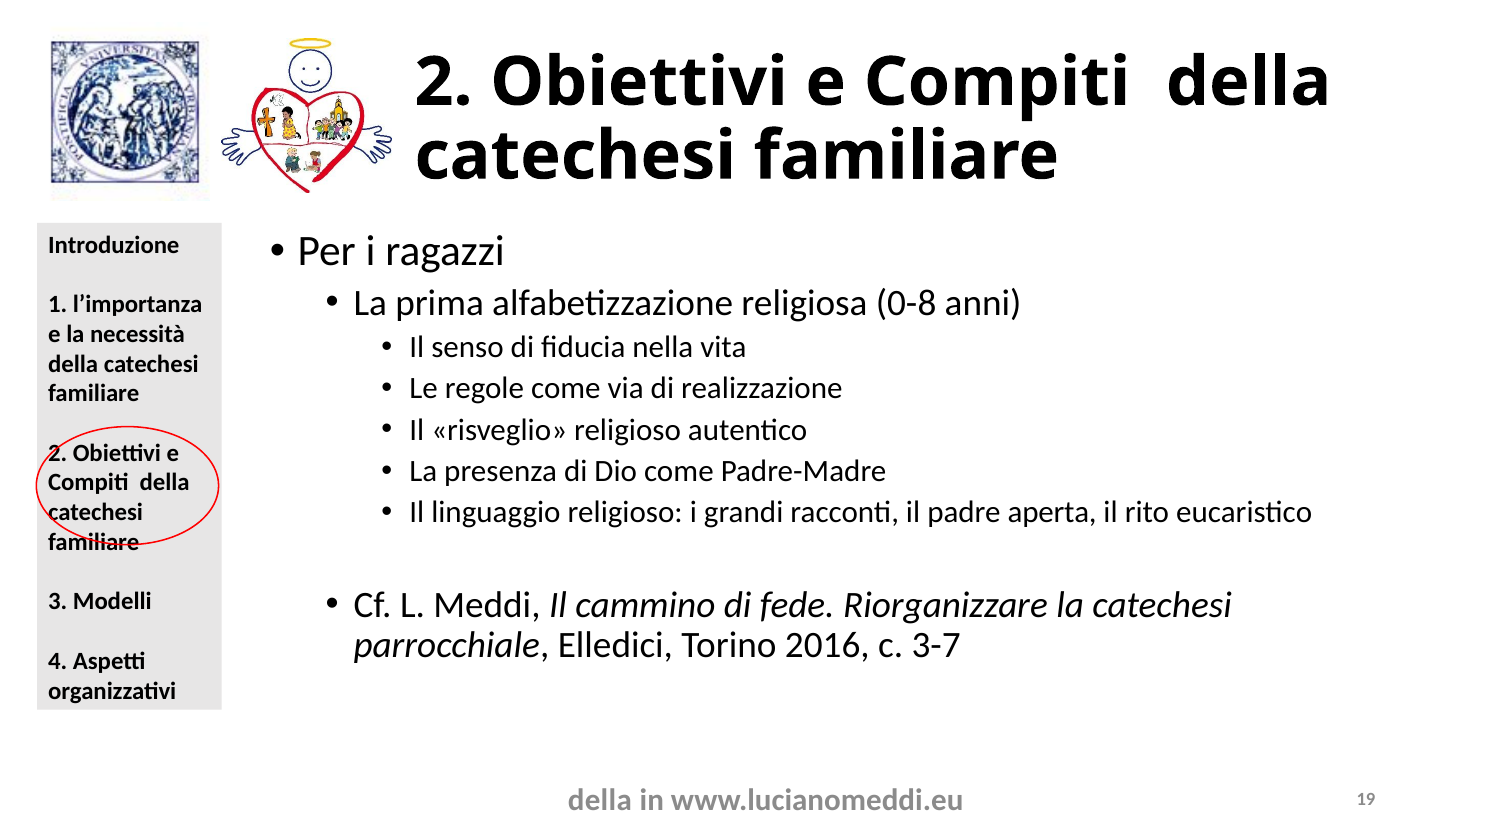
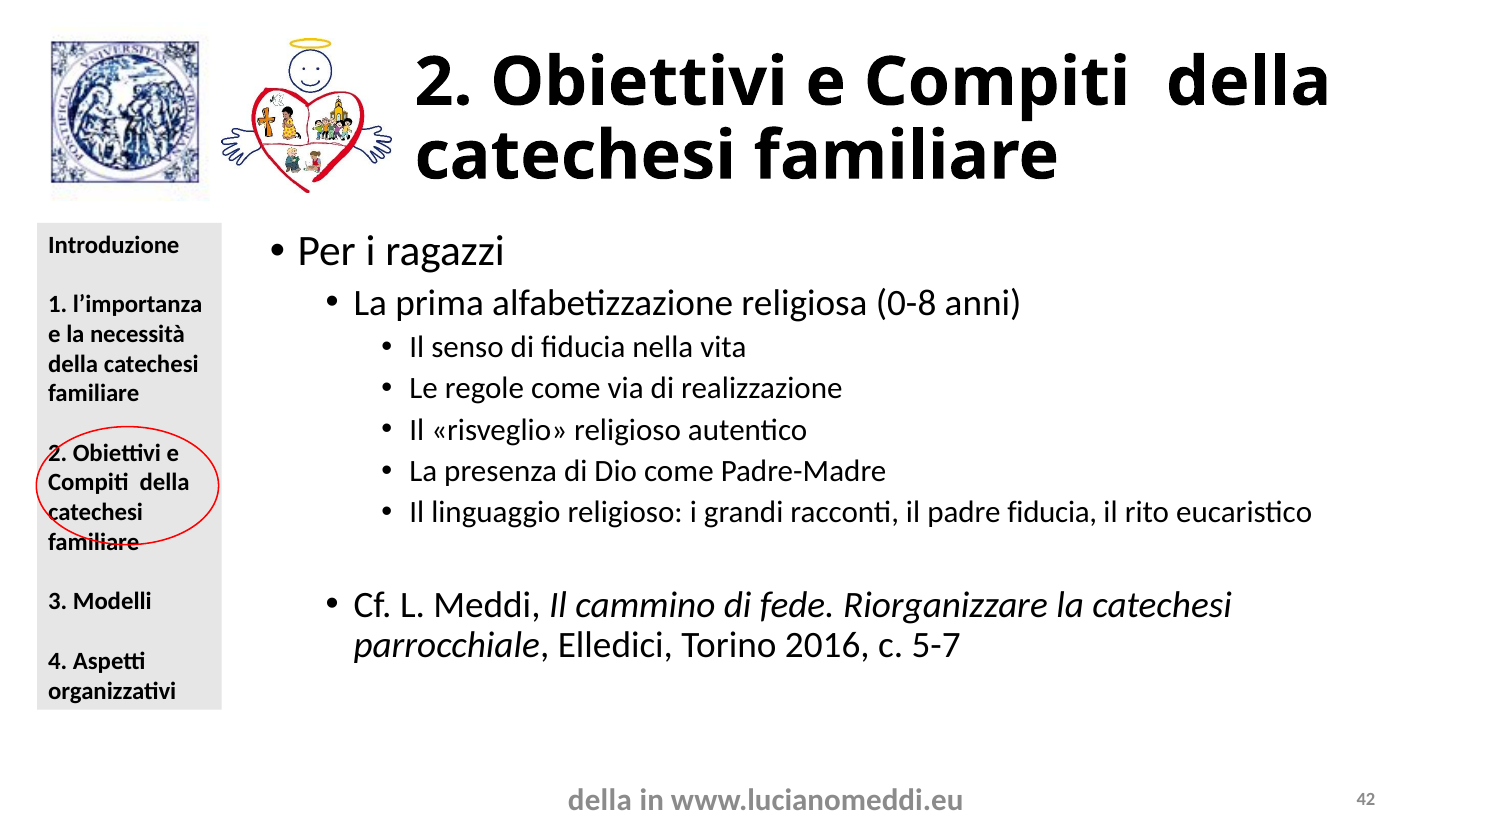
padre aperta: aperta -> fiducia
3-7: 3-7 -> 5-7
19: 19 -> 42
